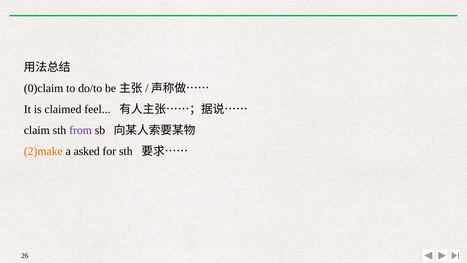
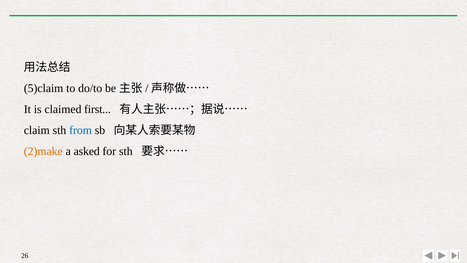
0)claim: 0)claim -> 5)claim
feel: feel -> first
from colour: purple -> blue
